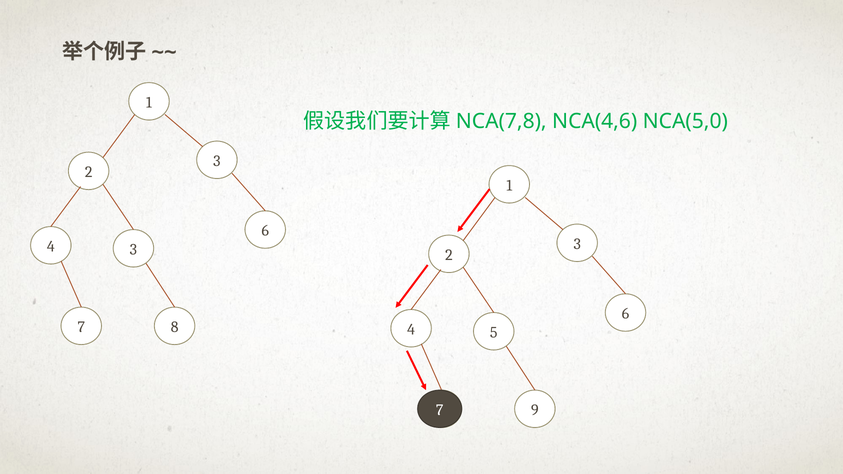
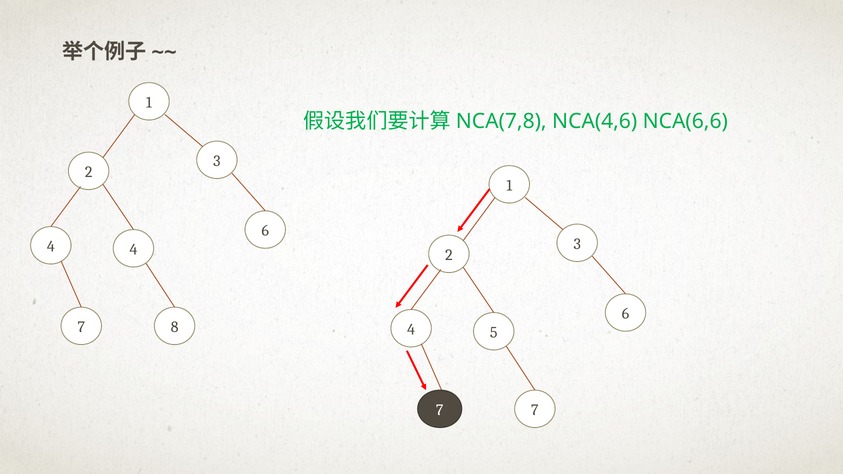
NCA(5,0: NCA(5,0 -> NCA(6,6
4 3: 3 -> 4
9 at (535, 410): 9 -> 7
